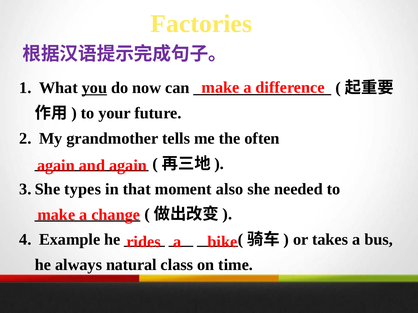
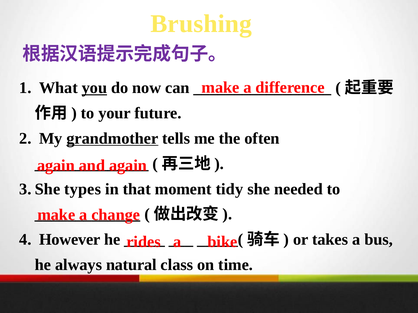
Factories: Factories -> Brushing
grandmother underline: none -> present
also: also -> tidy
Example: Example -> However
